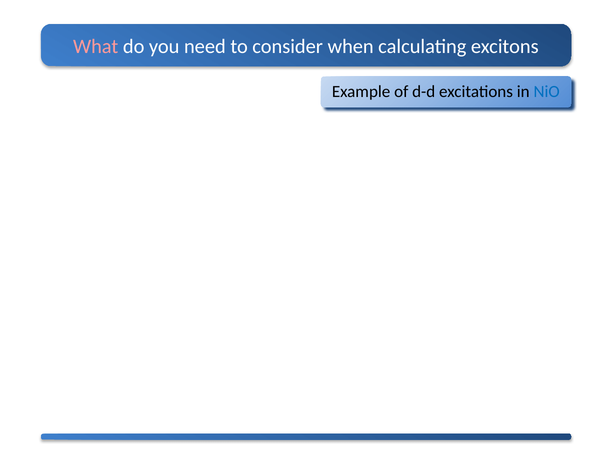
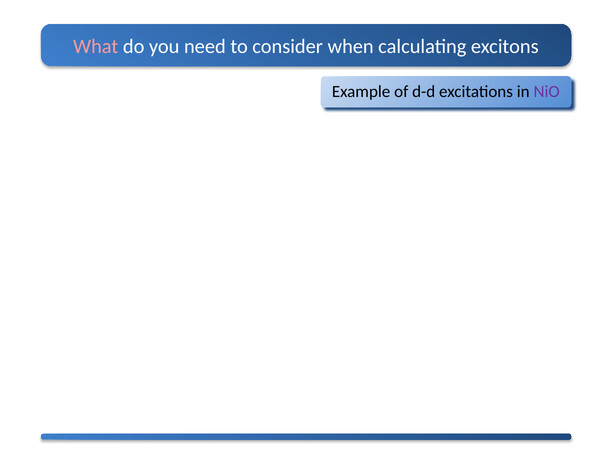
NiO colour: blue -> purple
